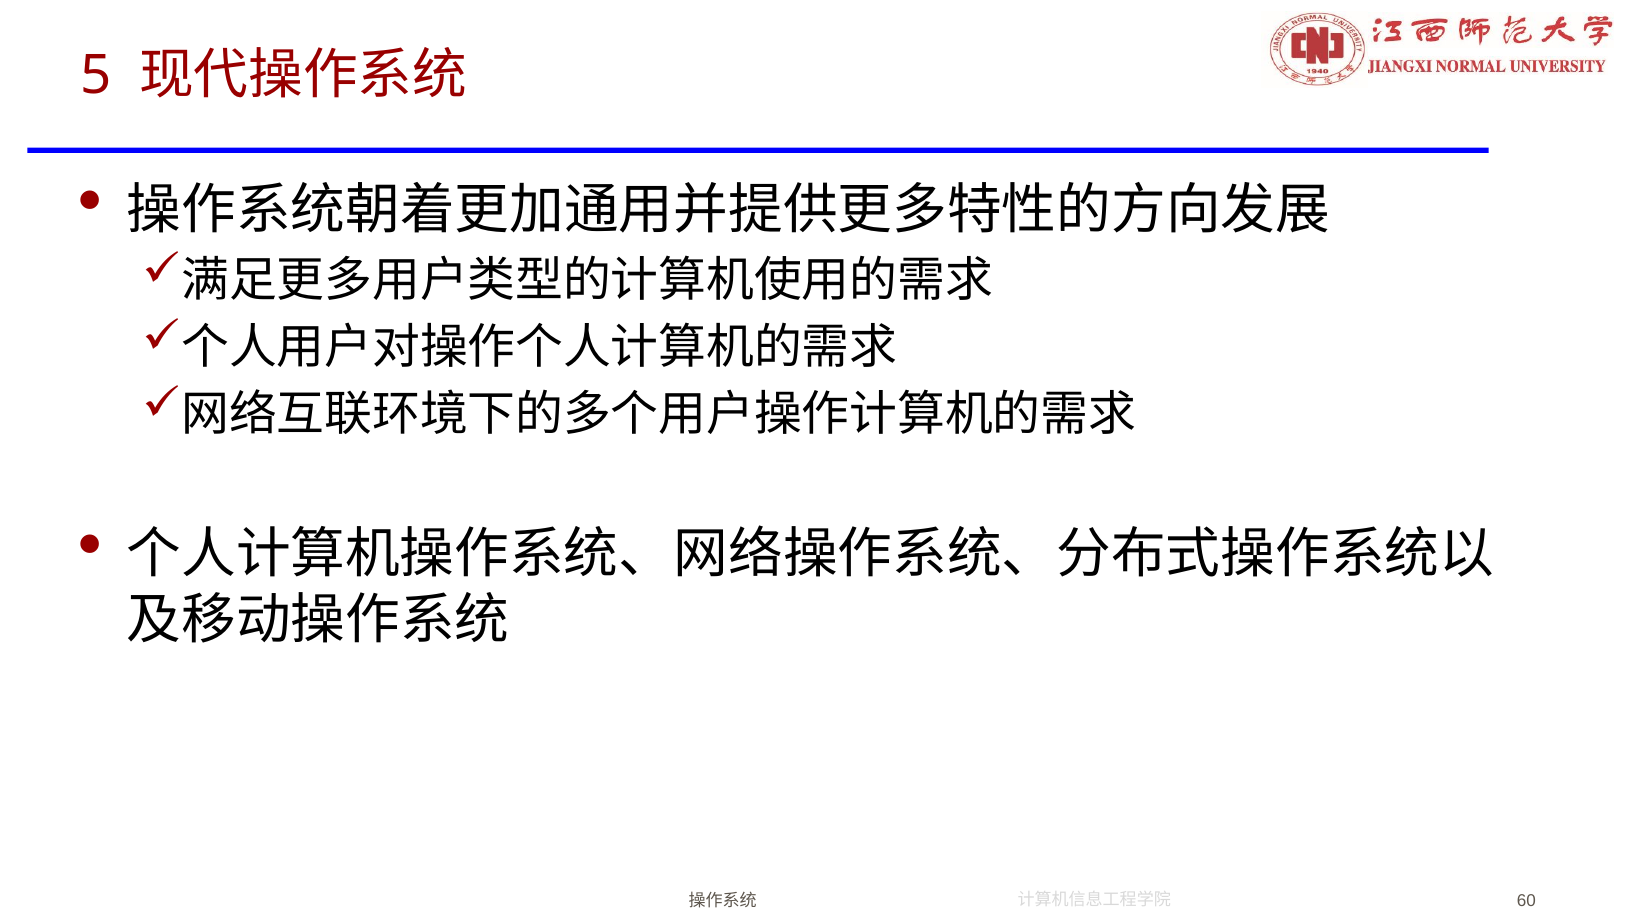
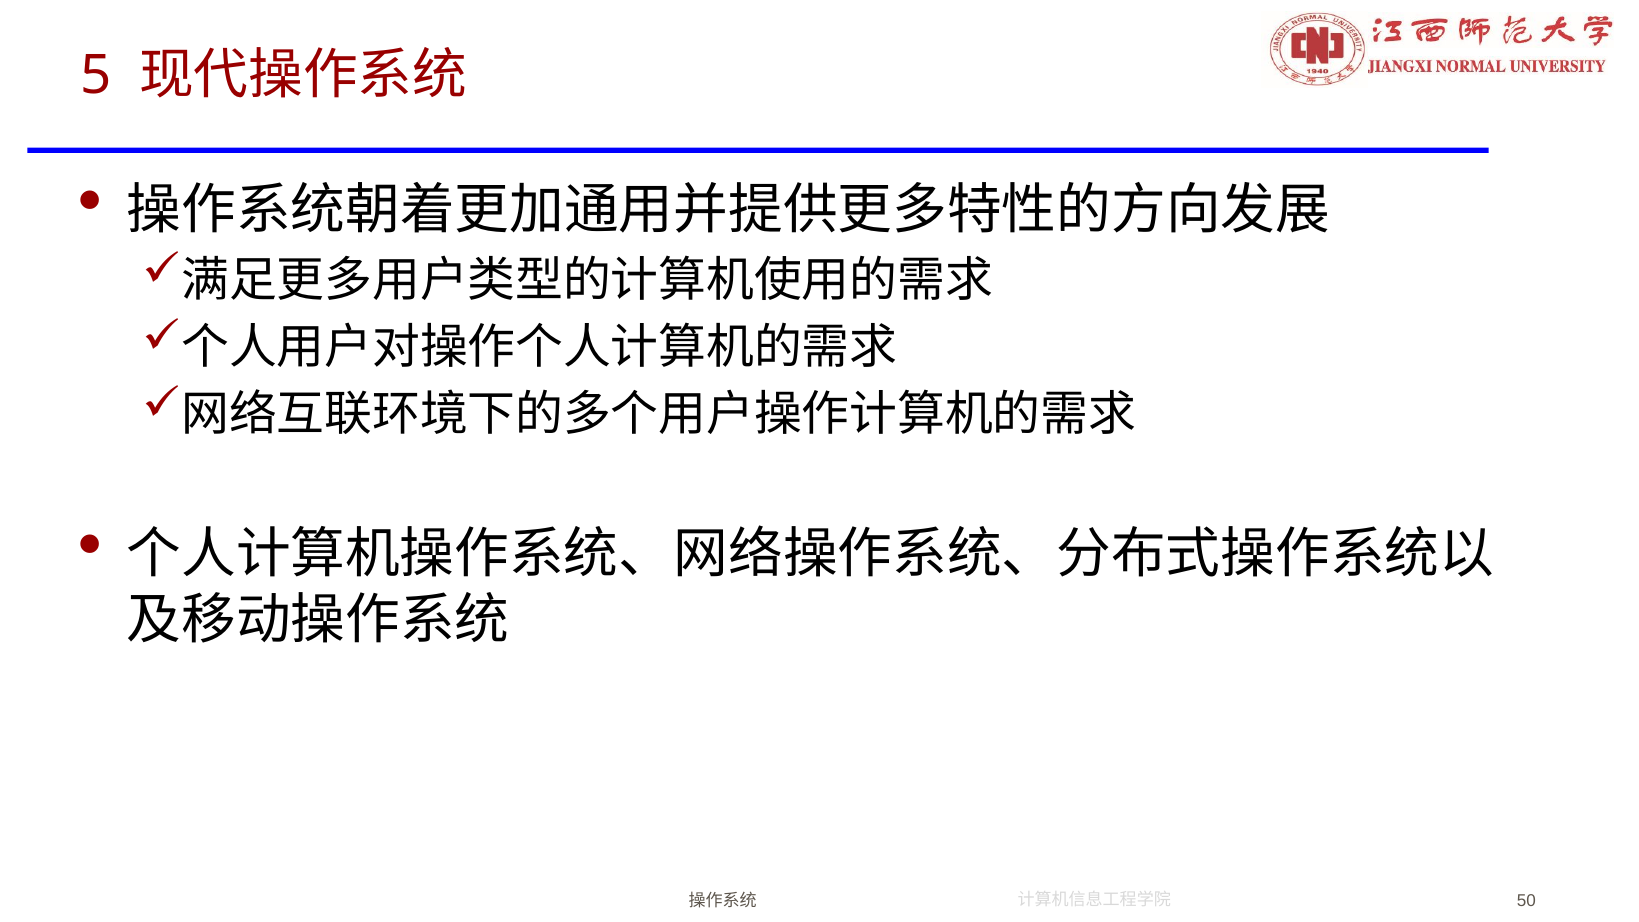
60: 60 -> 50
